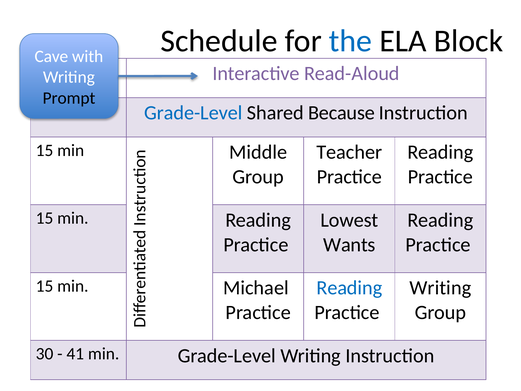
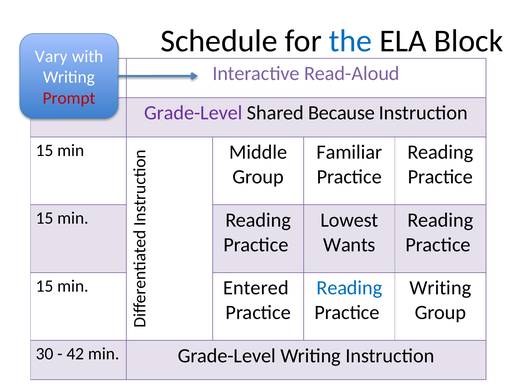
Cave: Cave -> Vary
Prompt colour: black -> red
Grade-Level at (193, 113) colour: blue -> purple
Teacher: Teacher -> Familiar
Michael: Michael -> Entered
41: 41 -> 42
